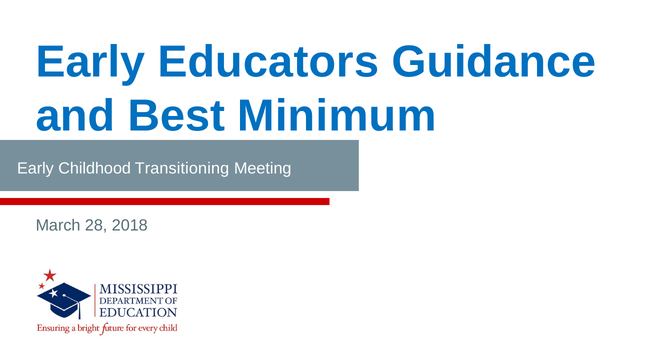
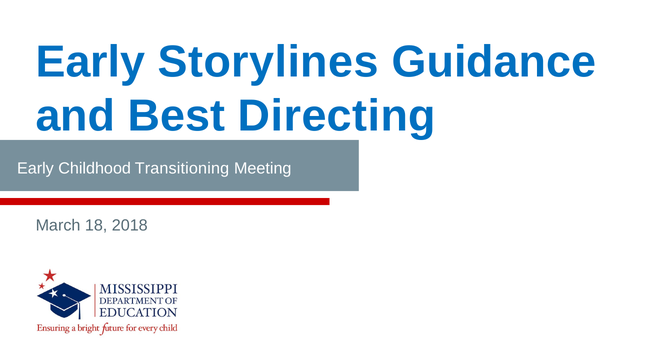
Educators: Educators -> Storylines
Minimum: Minimum -> Directing
28: 28 -> 18
